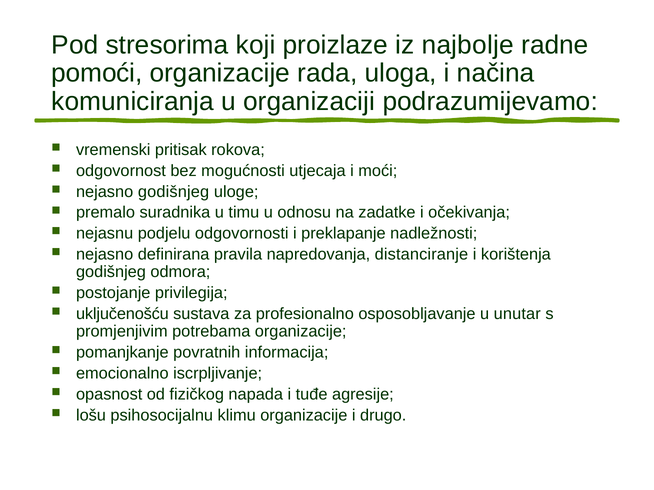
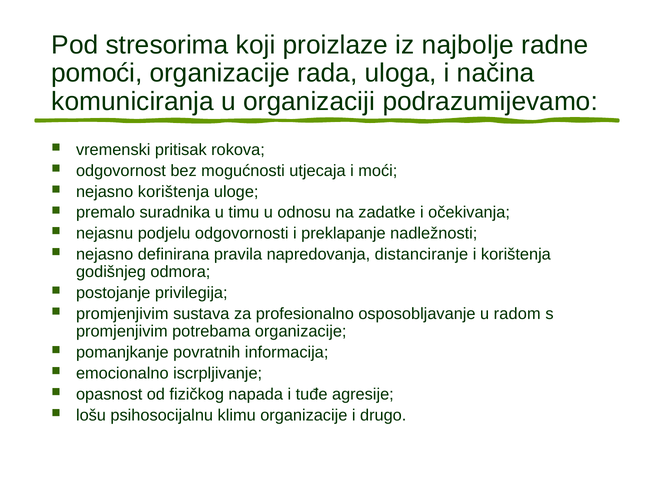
nejasno godišnjeg: godišnjeg -> korištenja
uključenošću at (122, 314): uključenošću -> promjenjivim
unutar: unutar -> radom
